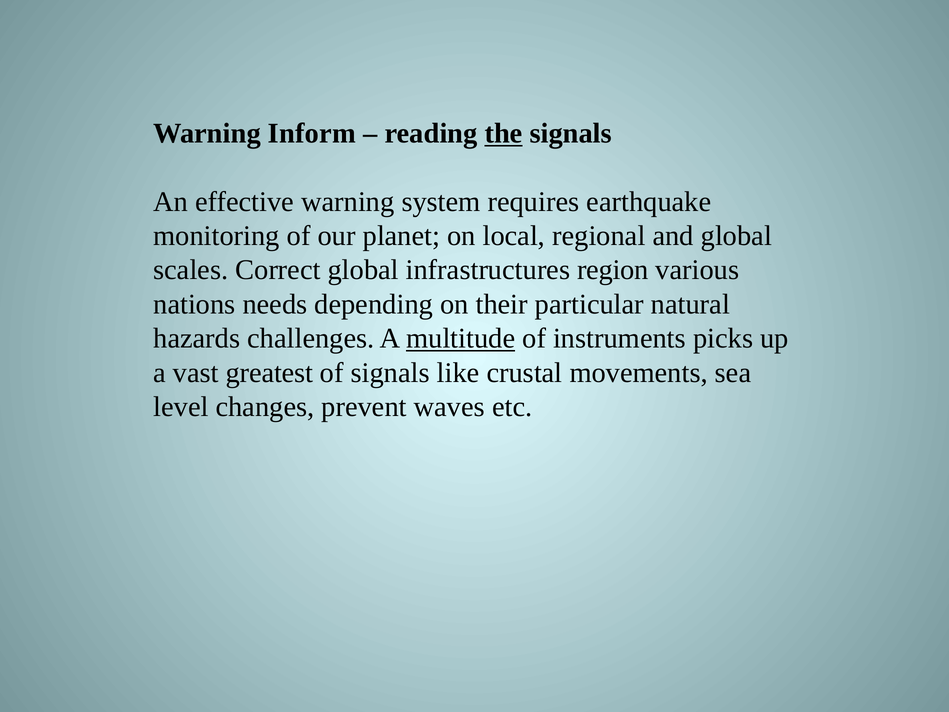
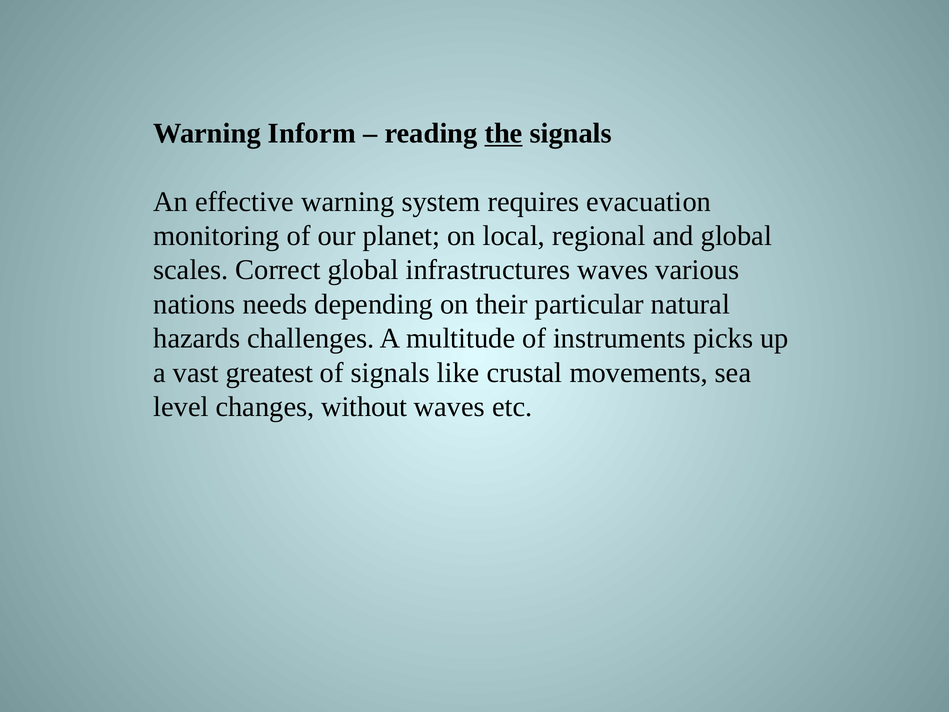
earthquake: earthquake -> evacuation
infrastructures region: region -> waves
multitude underline: present -> none
prevent: prevent -> without
